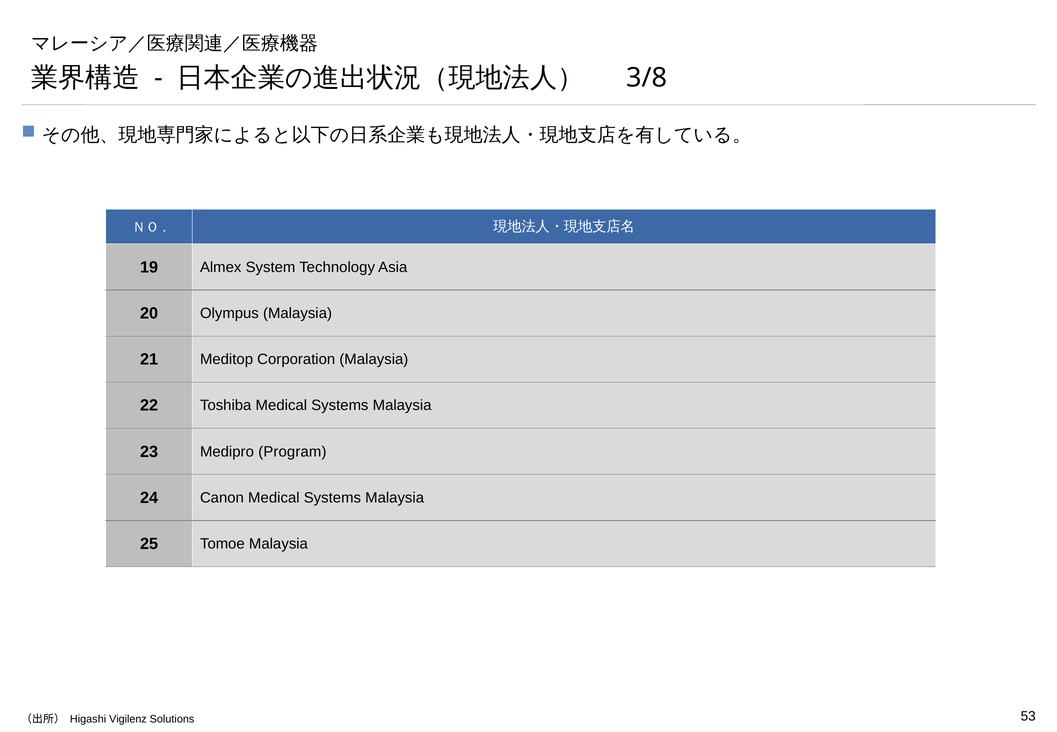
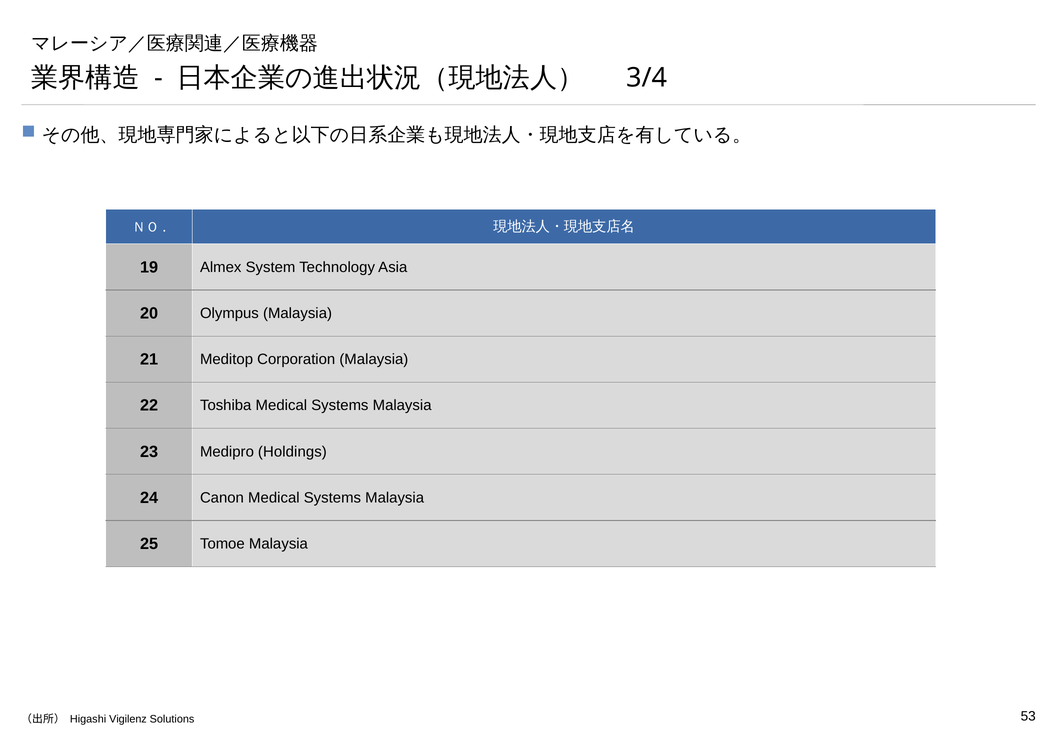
3/8: 3/8 -> 3/4
Program: Program -> Holdings
